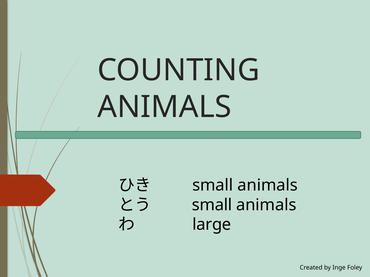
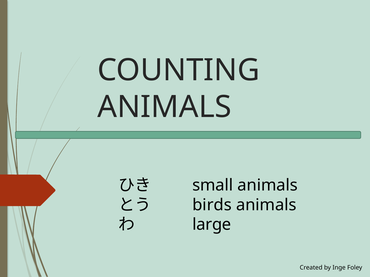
small at (212, 205): small -> birds
